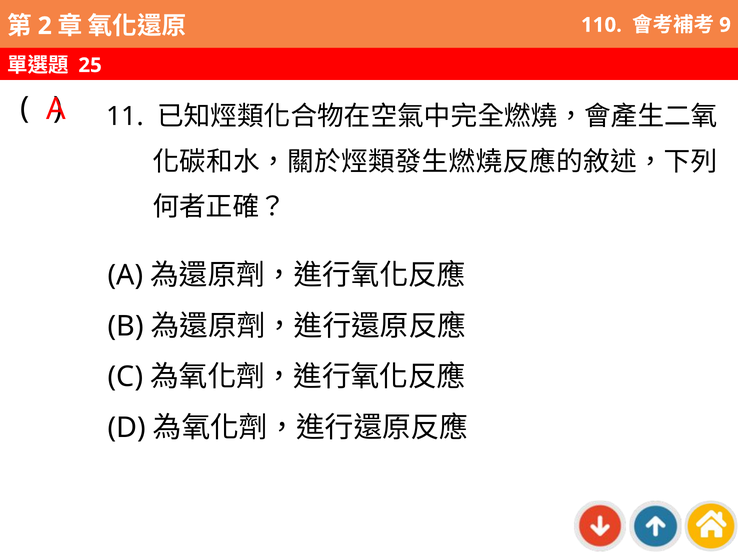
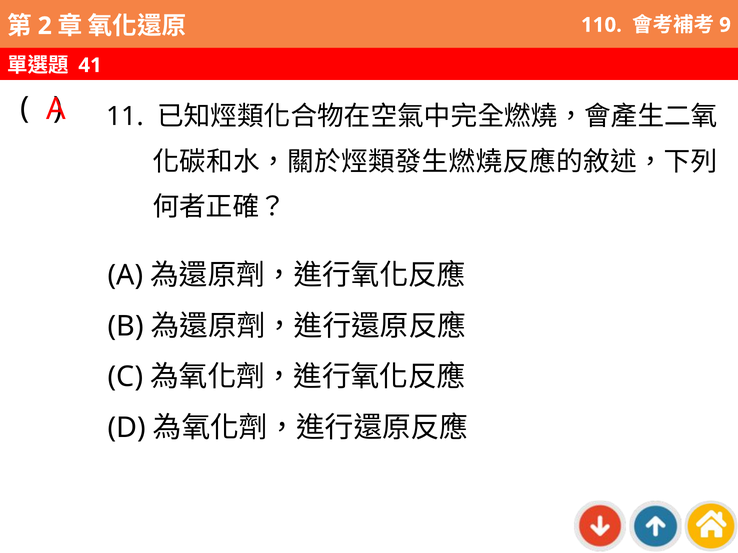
25: 25 -> 41
